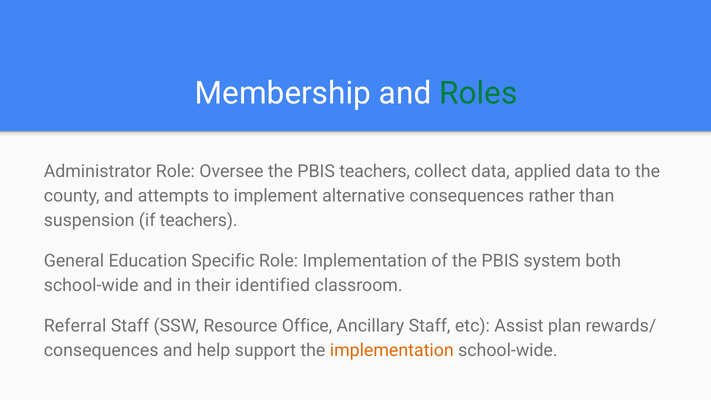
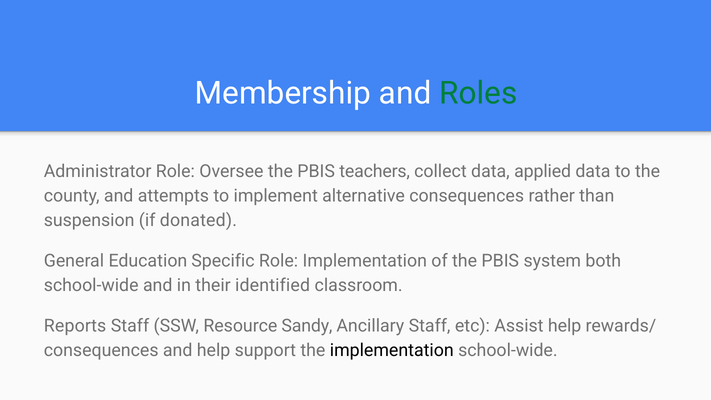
if teachers: teachers -> donated
Referral: Referral -> Reports
Office: Office -> Sandy
Assist plan: plan -> help
implementation at (392, 350) colour: orange -> black
